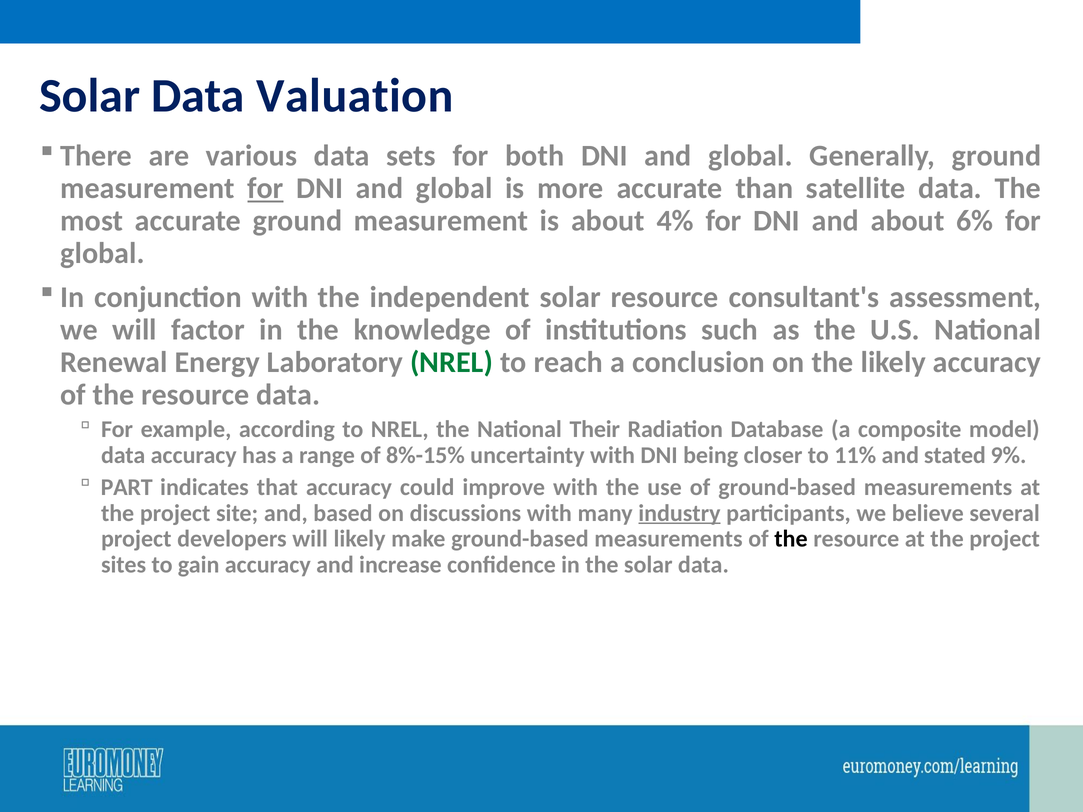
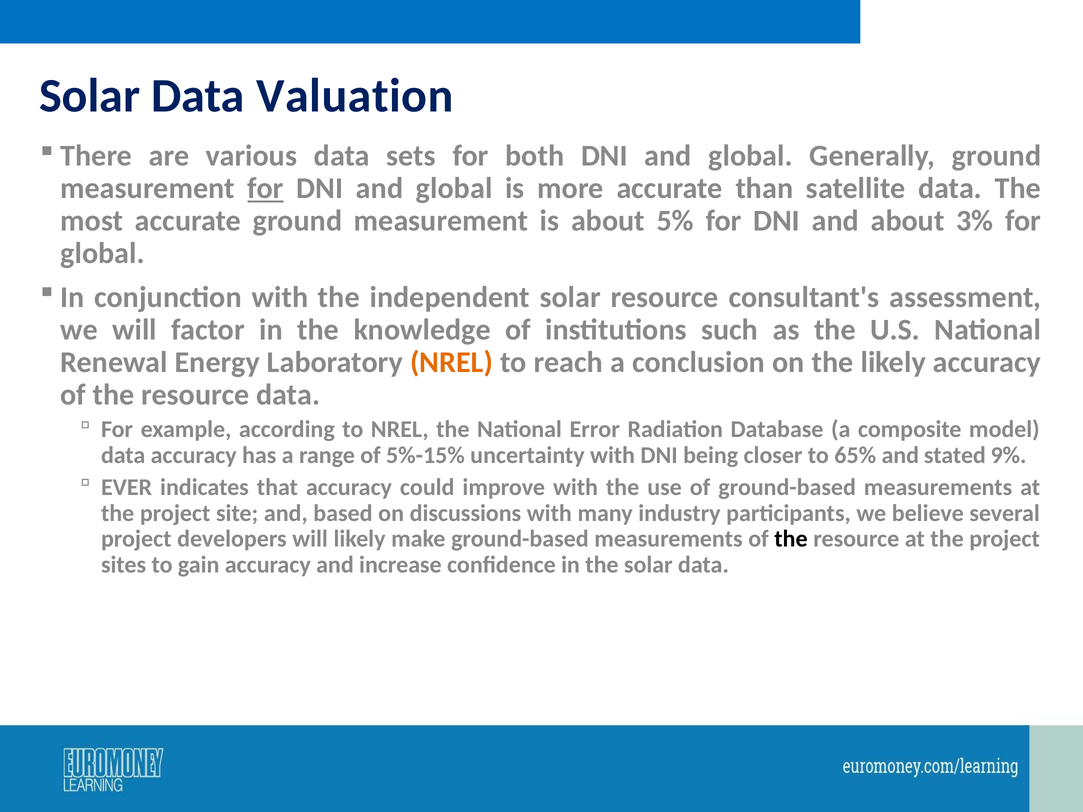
4%: 4% -> 5%
6%: 6% -> 3%
NREL at (452, 362) colour: green -> orange
Their: Their -> Error
8%-15%: 8%-15% -> 5%-15%
11%: 11% -> 65%
PART: PART -> EVER
industry underline: present -> none
